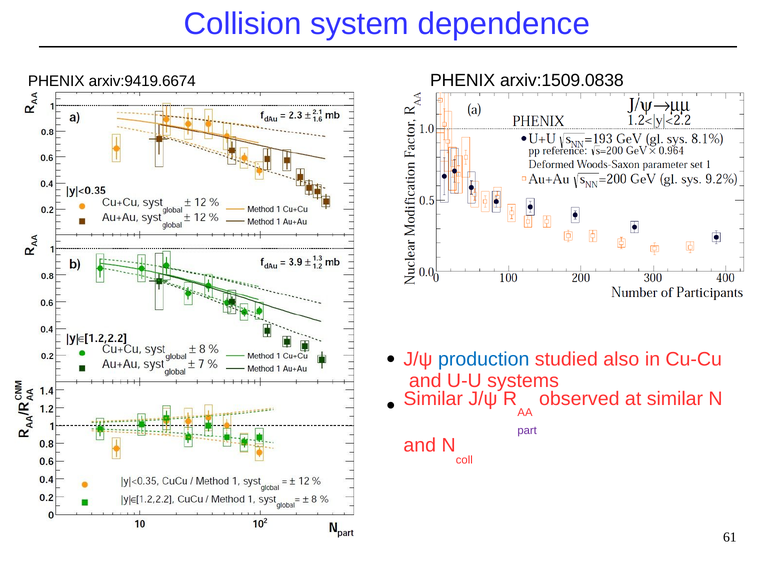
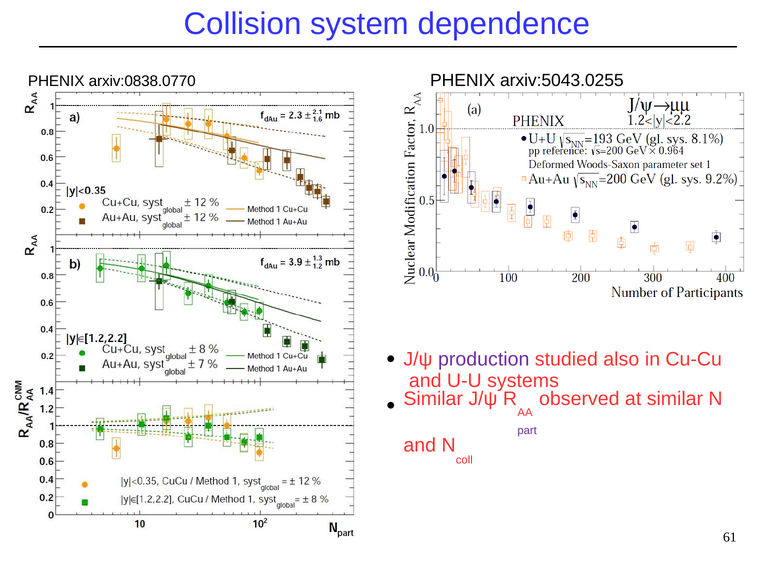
arxiv:9419.6674: arxiv:9419.6674 -> arxiv:0838.0770
arxiv:1509.0838: arxiv:1509.0838 -> arxiv:5043.0255
production colour: blue -> purple
